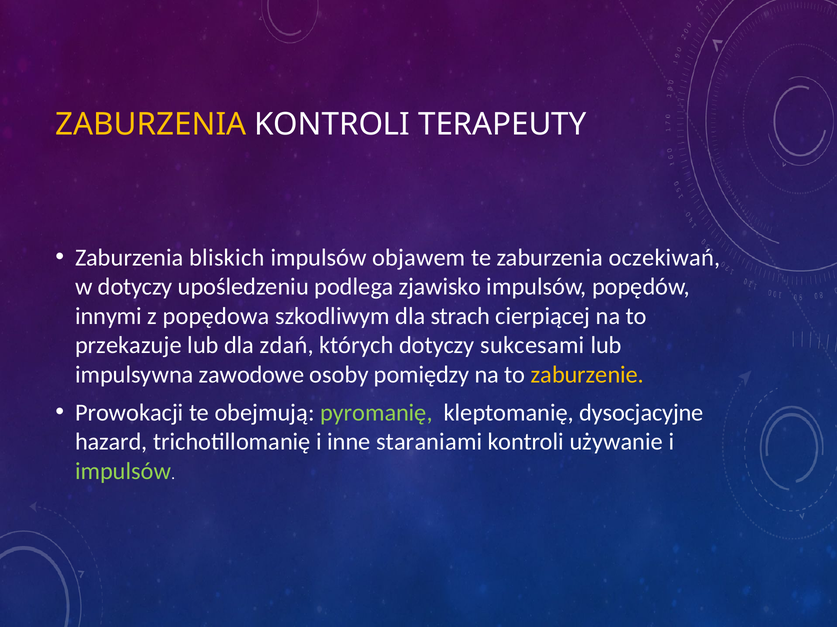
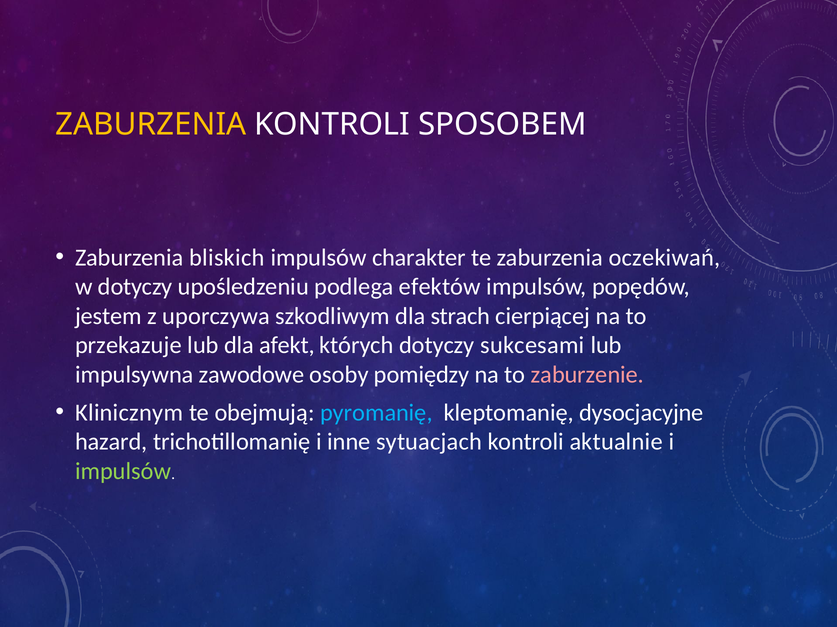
TERAPEUTY: TERAPEUTY -> SPOSOBEM
objawem: objawem -> charakter
zjawisko: zjawisko -> efektów
innymi: innymi -> jestem
popędowa: popędowa -> uporczywa
zdań: zdań -> afekt
zaburzenie colour: yellow -> pink
Prowokacji: Prowokacji -> Klinicznym
pyromanię colour: light green -> light blue
staraniami: staraniami -> sytuacjach
używanie: używanie -> aktualnie
